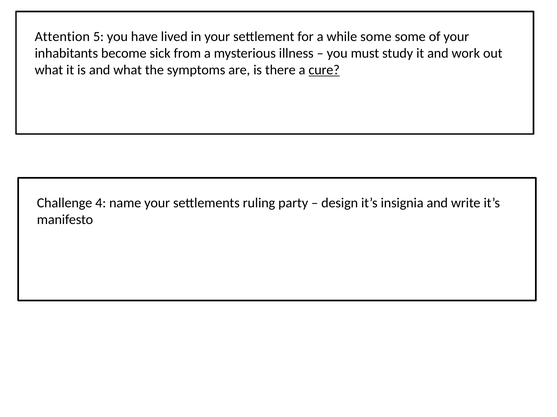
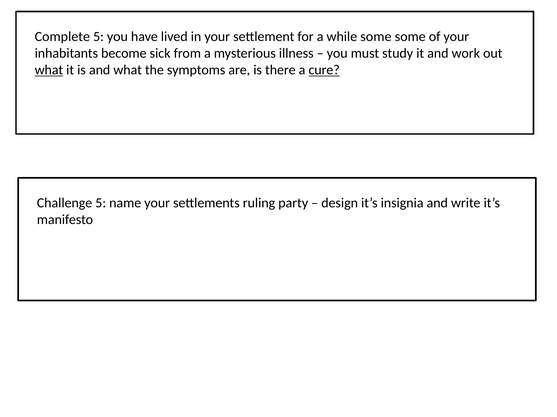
Attention: Attention -> Complete
what at (49, 70) underline: none -> present
Challenge 4: 4 -> 5
